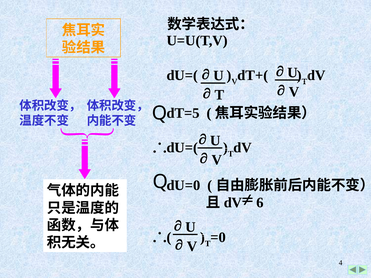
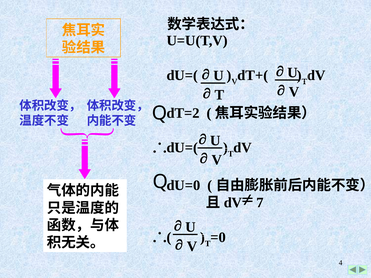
dT=5: dT=5 -> dT=2
6: 6 -> 7
